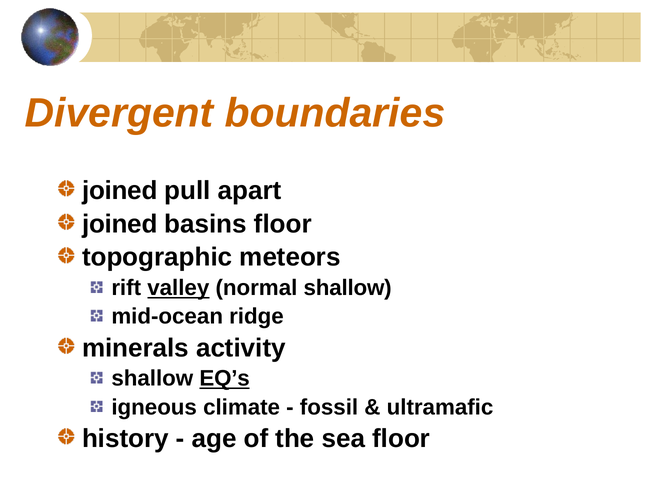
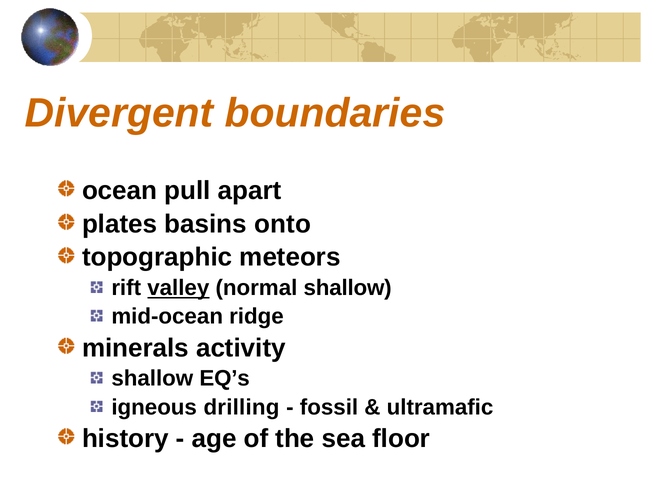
joined at (120, 190): joined -> ocean
joined at (120, 224): joined -> plates
basins floor: floor -> onto
EQ’s underline: present -> none
climate: climate -> drilling
